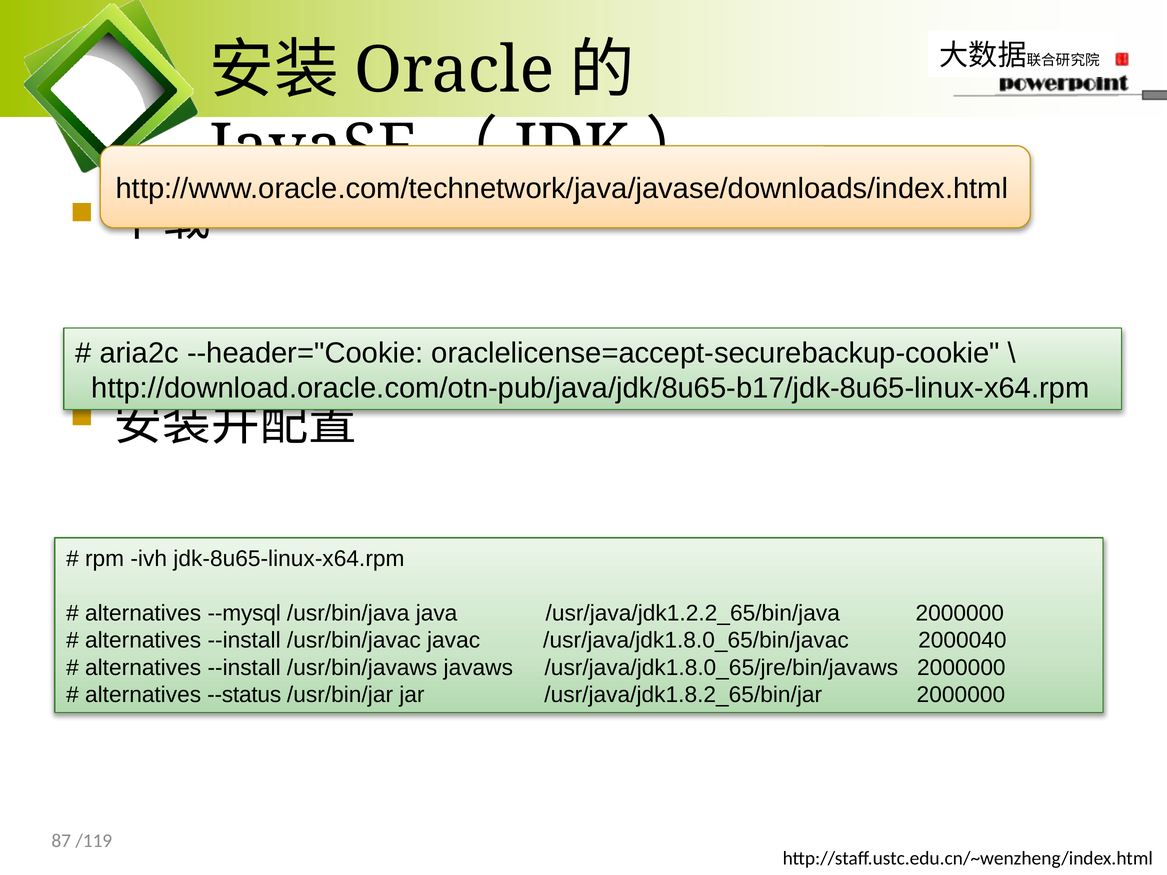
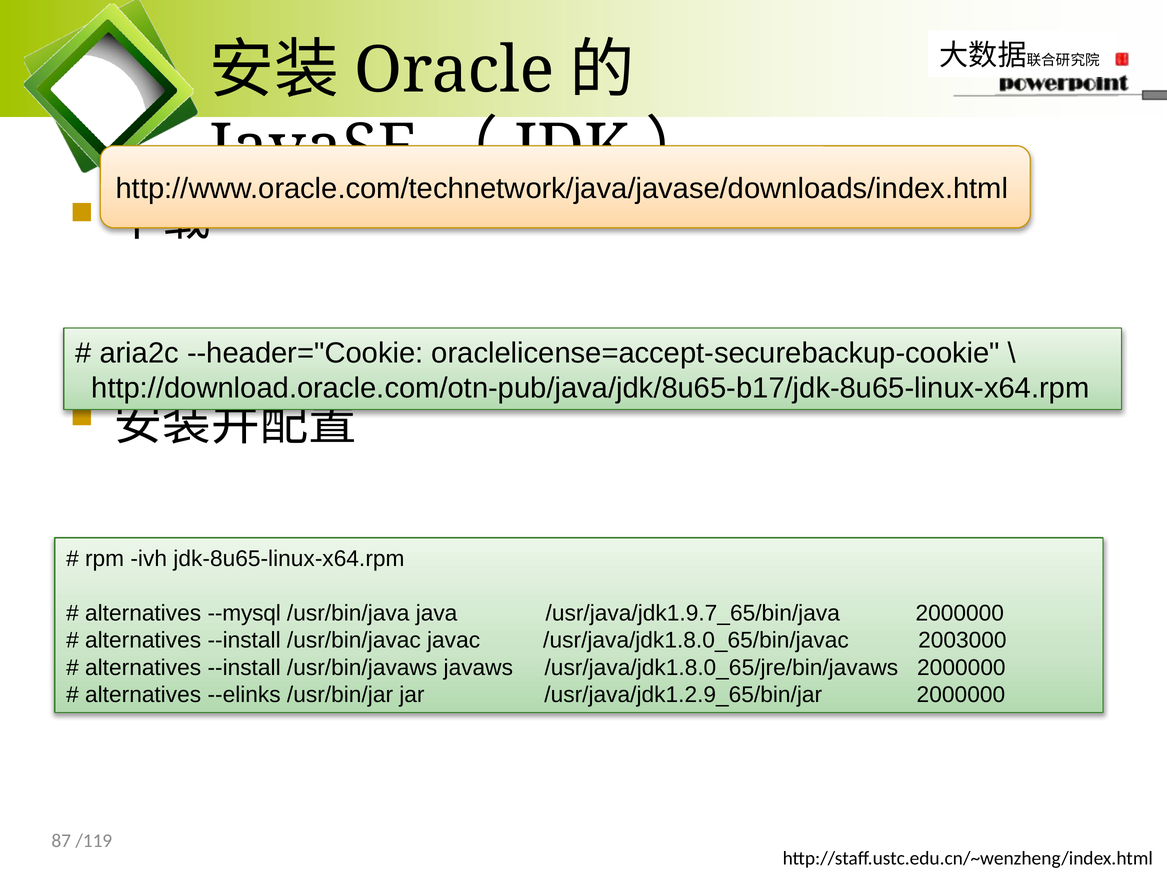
/usr/java/jdk1.2.2_65/bin/java: /usr/java/jdk1.2.2_65/bin/java -> /usr/java/jdk1.9.7_65/bin/java
2000040: 2000040 -> 2003000
--status: --status -> --elinks
/usr/java/jdk1.8.2_65/bin/jar: /usr/java/jdk1.8.2_65/bin/jar -> /usr/java/jdk1.2.9_65/bin/jar
